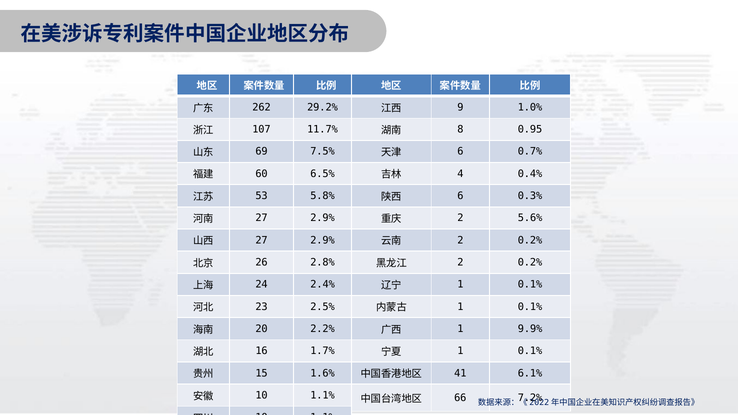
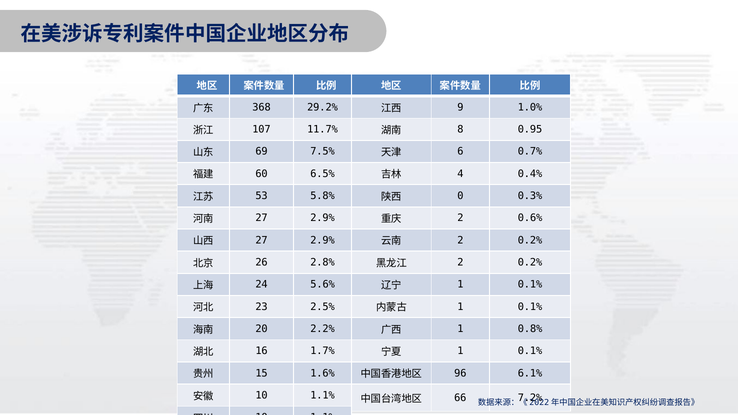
262: 262 -> 368
6 at (460, 196): 6 -> 0
5.6%: 5.6% -> 0.6%
2.4%: 2.4% -> 5.6%
9.9%: 9.9% -> 0.8%
41: 41 -> 96
